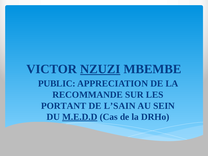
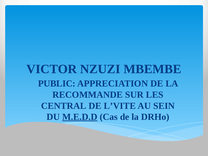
NZUZI underline: present -> none
PORTANT: PORTANT -> CENTRAL
L’SAIN: L’SAIN -> L’VITE
